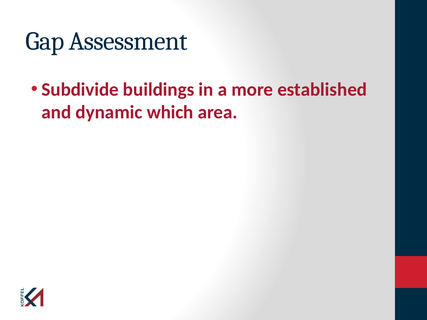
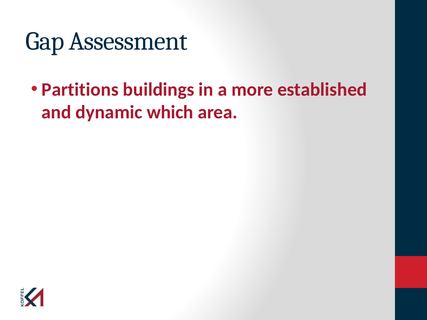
Subdivide: Subdivide -> Partitions
